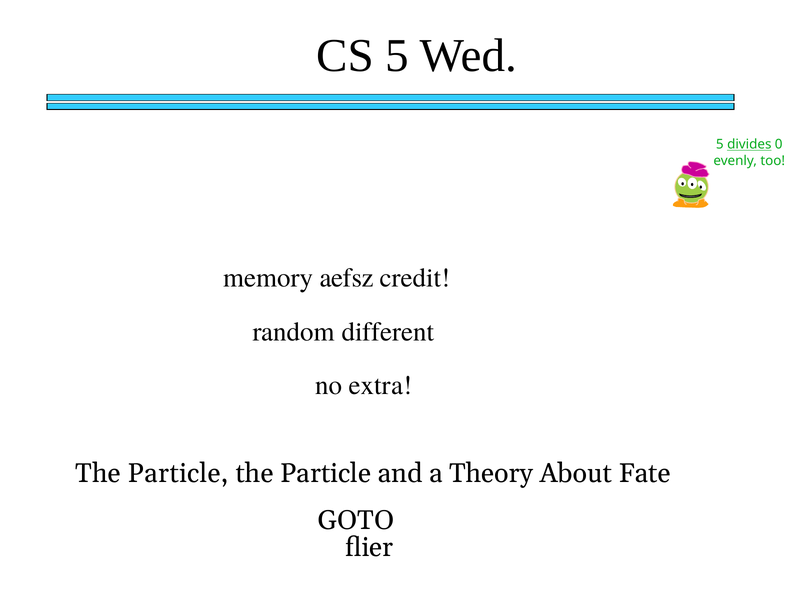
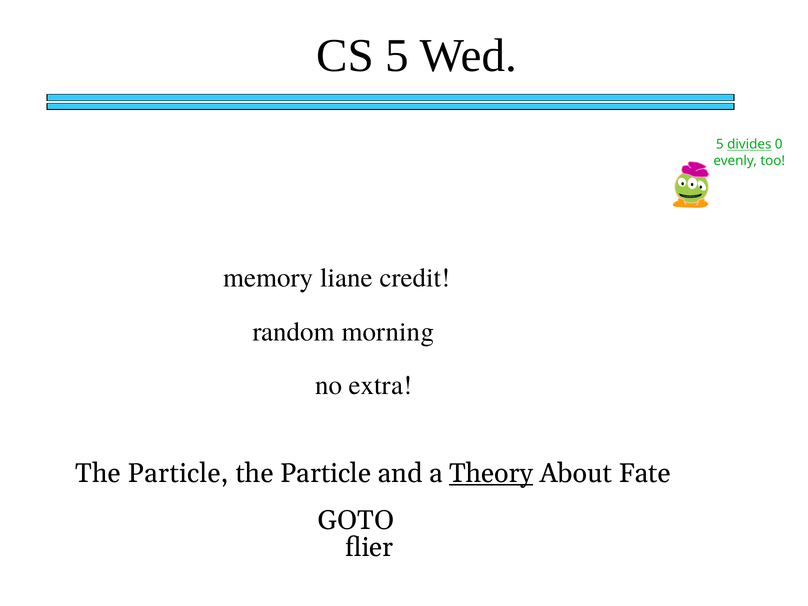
aefsz: aefsz -> liane
different: different -> morning
Theory underline: none -> present
